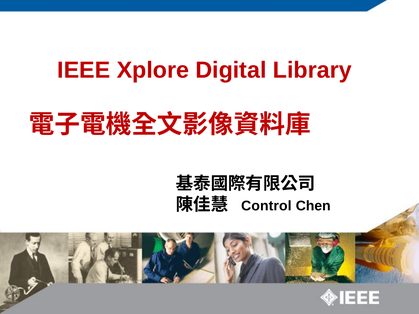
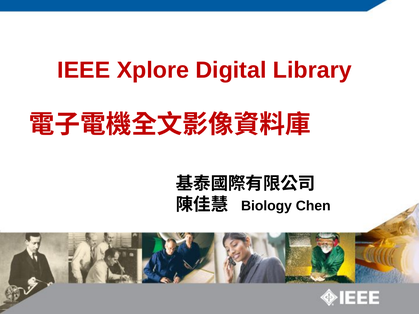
Control: Control -> Biology
